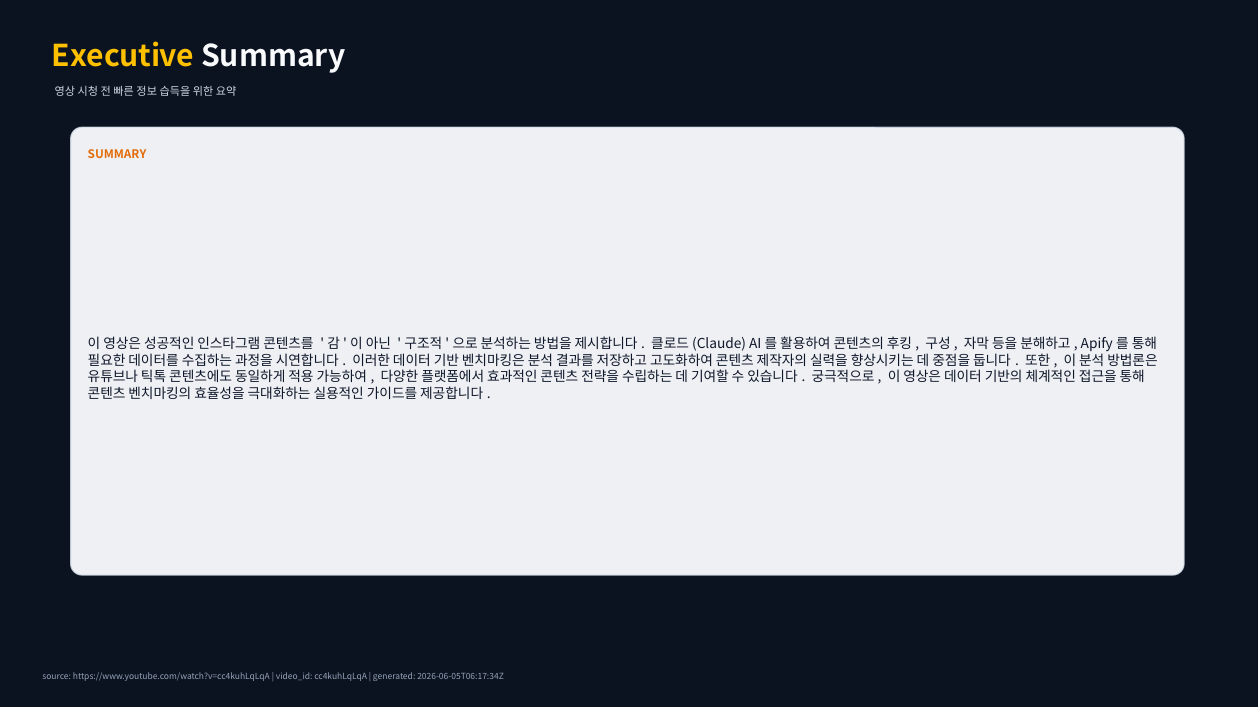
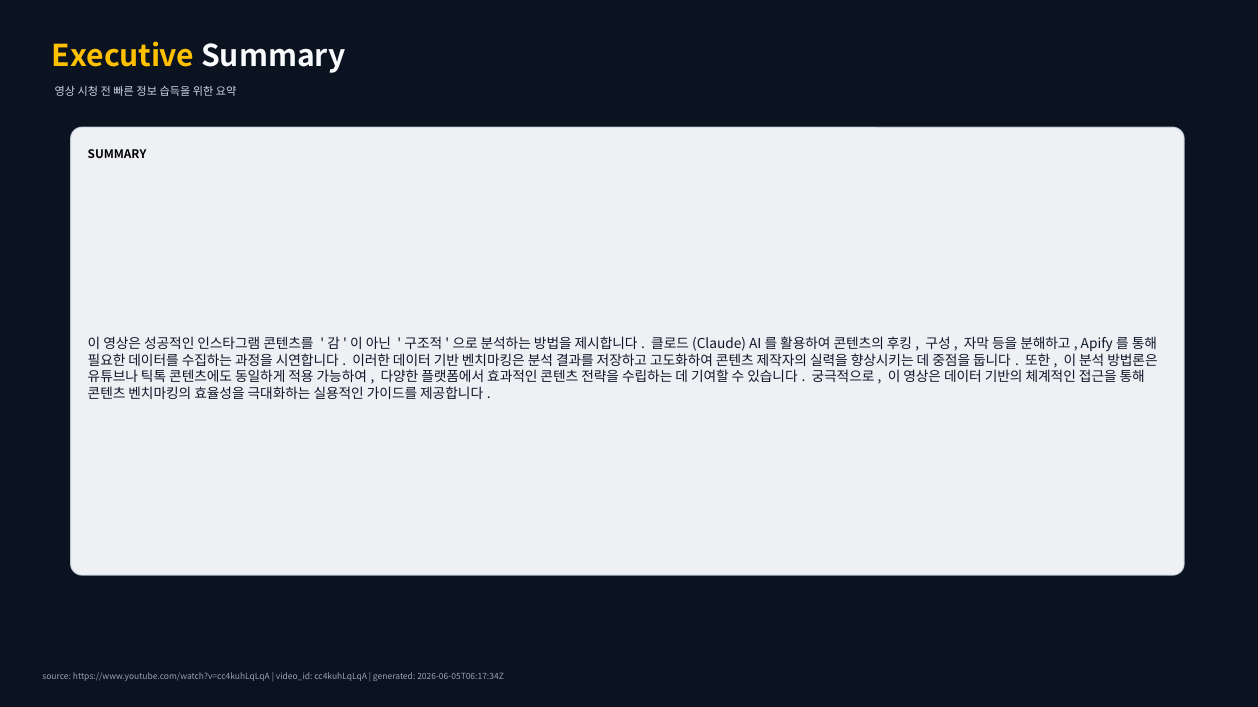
SUMMARY at (117, 155) colour: orange -> black
